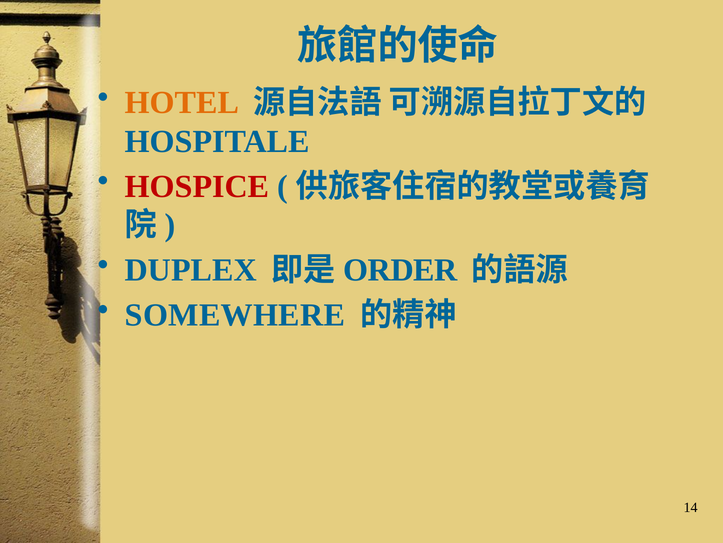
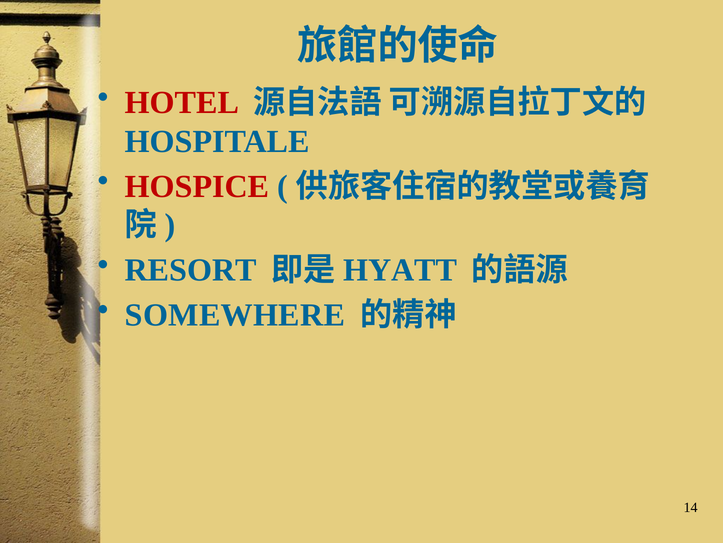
HOTEL colour: orange -> red
DUPLEX: DUPLEX -> RESORT
ORDER: ORDER -> HYATT
